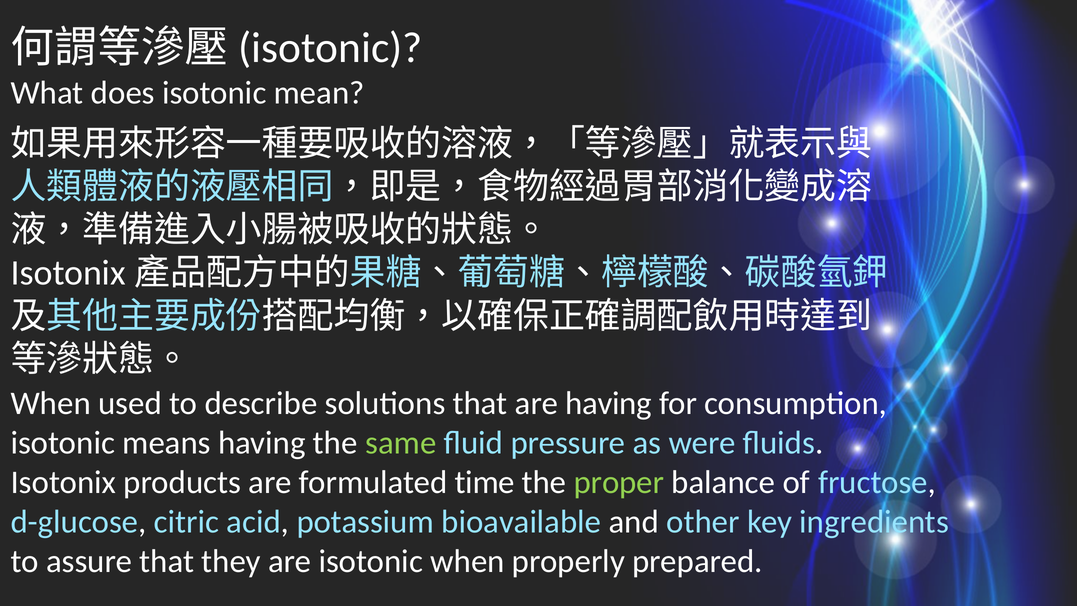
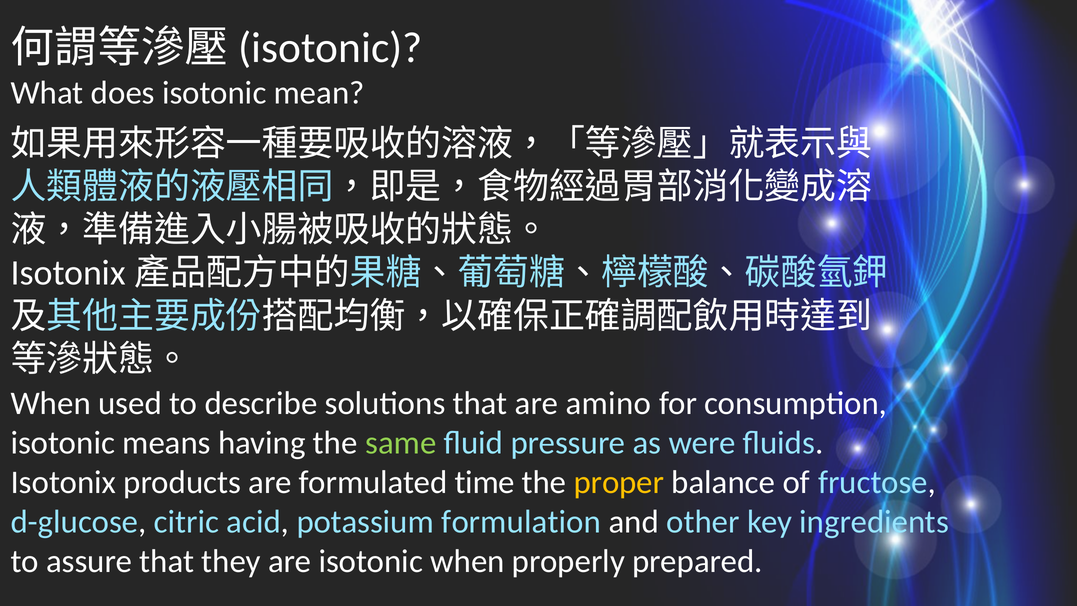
are having: having -> amino
proper colour: light green -> yellow
bioavailable: bioavailable -> formulation
